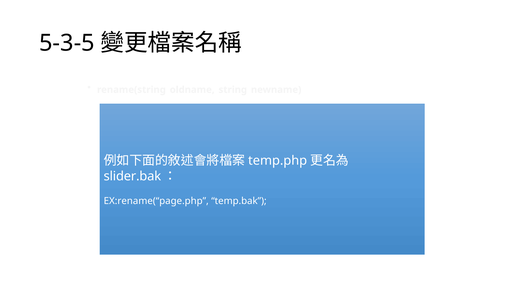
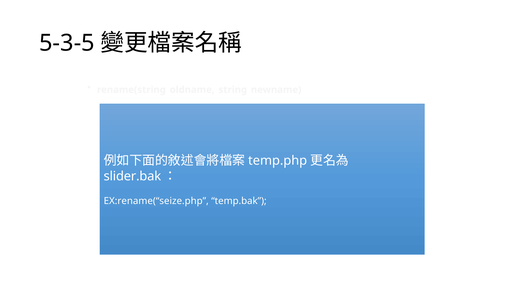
EX:rename(“page.php: EX:rename(“page.php -> EX:rename(“seize.php
